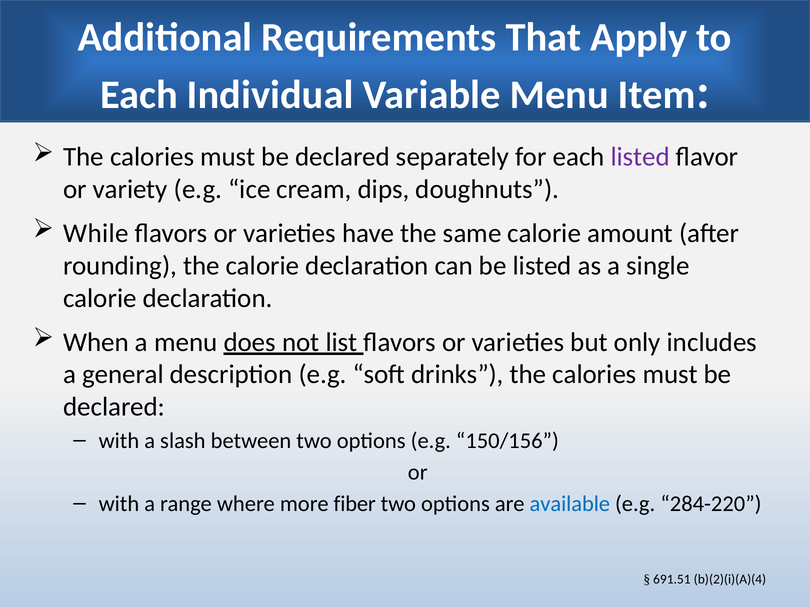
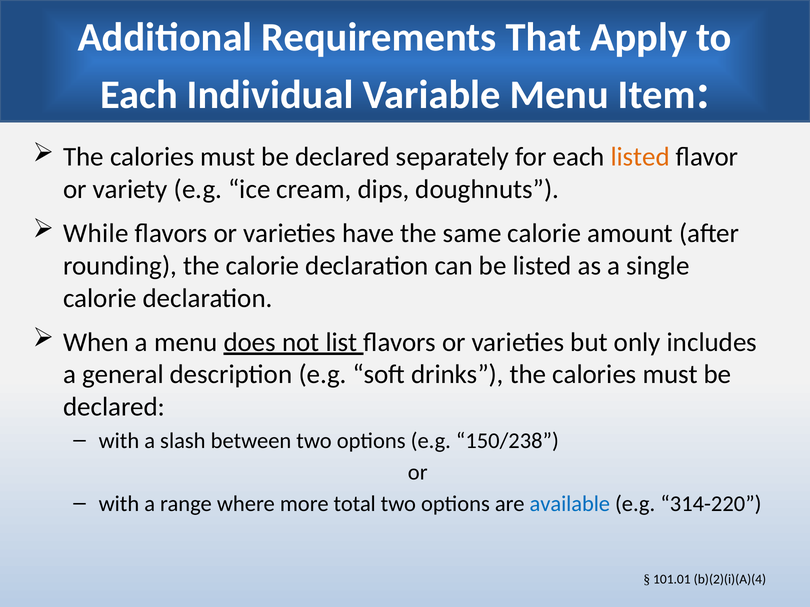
listed at (640, 157) colour: purple -> orange
150/156: 150/156 -> 150/238
fiber: fiber -> total
284-220: 284-220 -> 314-220
691.51: 691.51 -> 101.01
